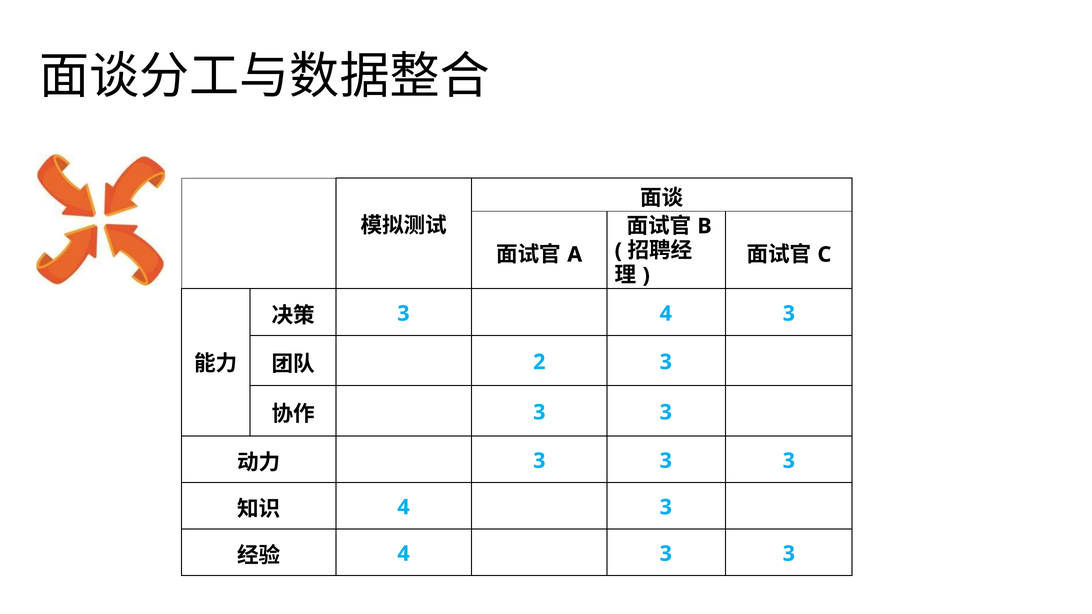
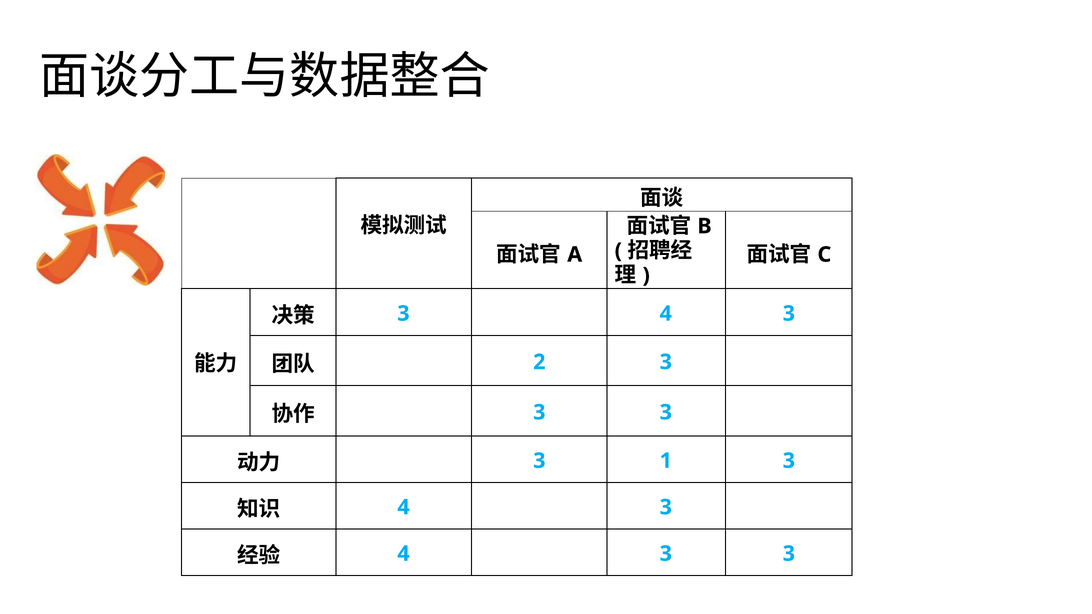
3 at (666, 461): 3 -> 1
